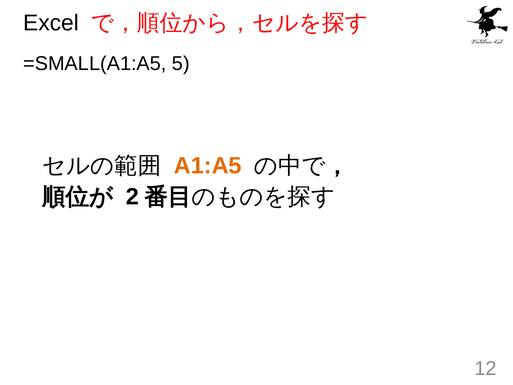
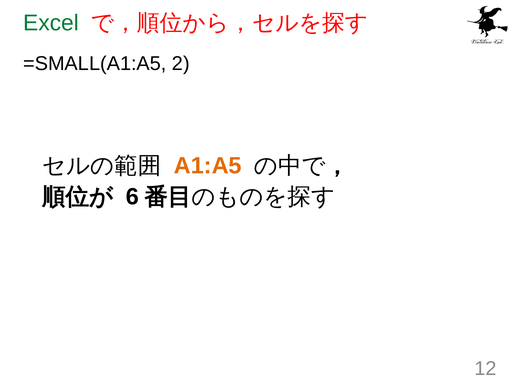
Excel colour: black -> green
5: 5 -> 2
2: 2 -> 6
